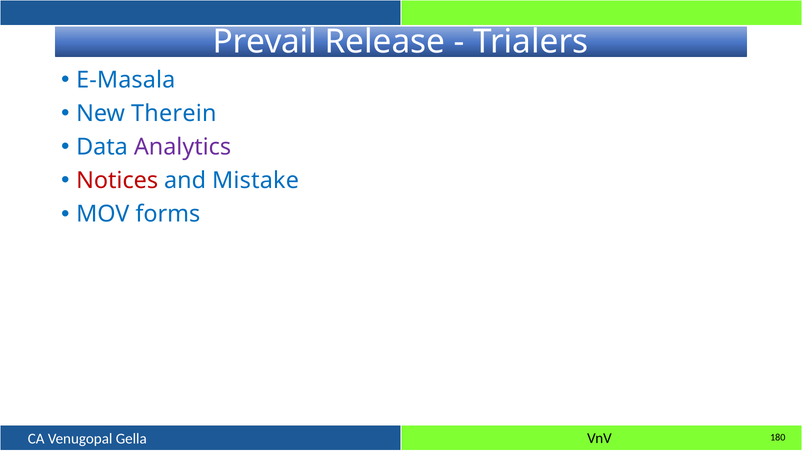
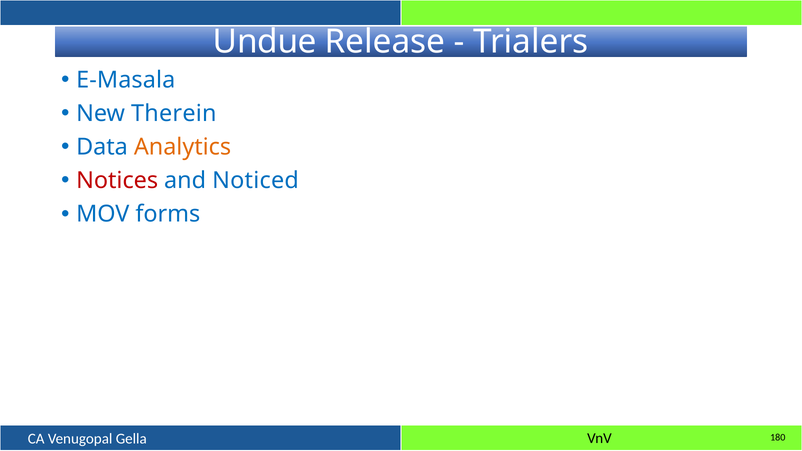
Prevail: Prevail -> Undue
Analytics colour: purple -> orange
Mistake: Mistake -> Noticed
